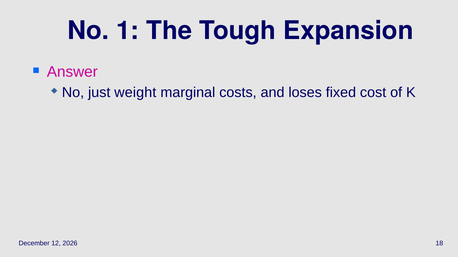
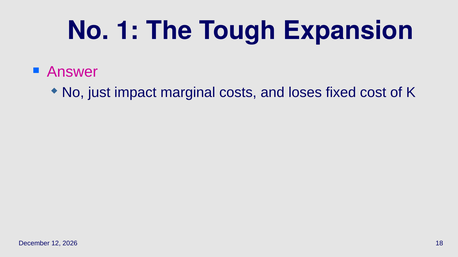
weight: weight -> impact
